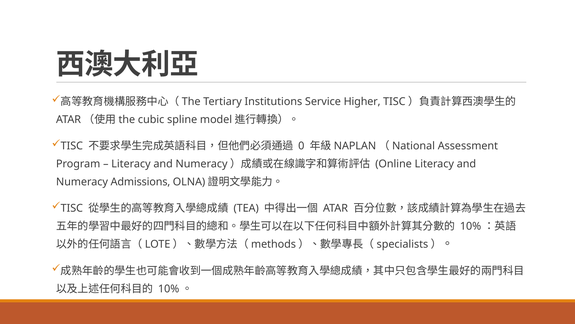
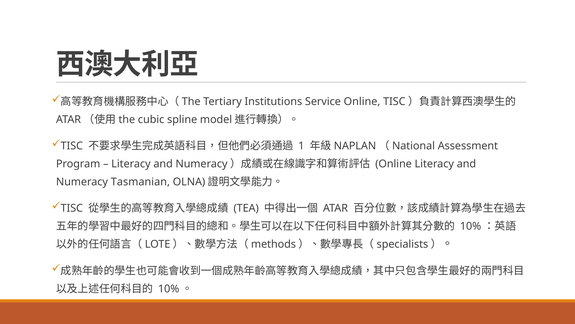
Service Higher: Higher -> Online
0: 0 -> 1
Admissions: Admissions -> Tasmanian
